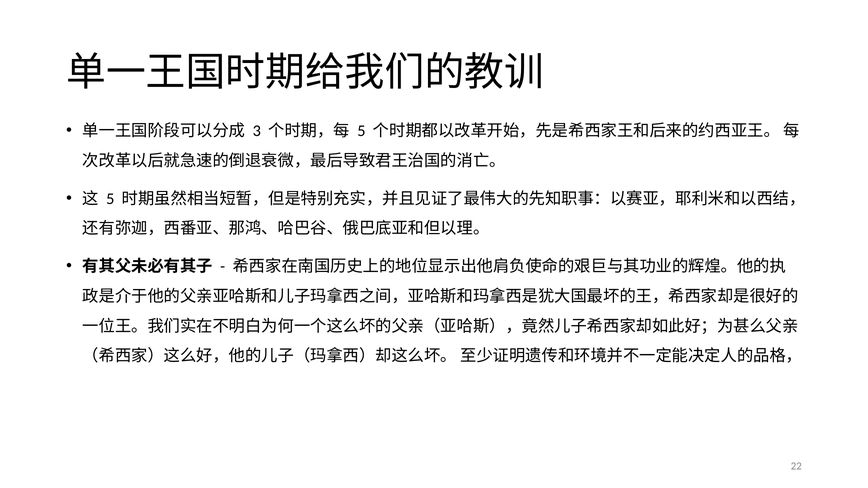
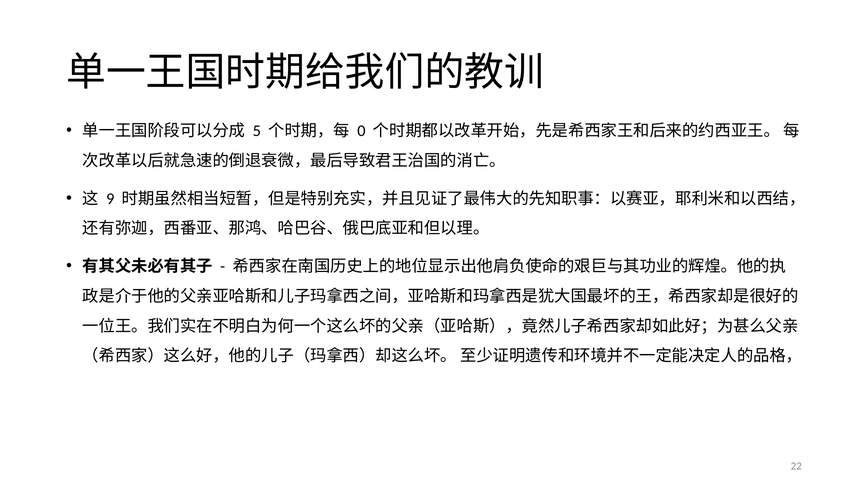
3: 3 -> 5
5 at (361, 131): 5 -> 0
5 at (110, 199): 5 -> 9
